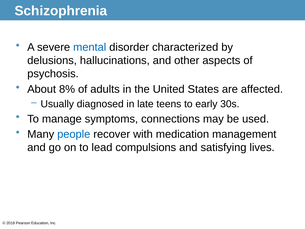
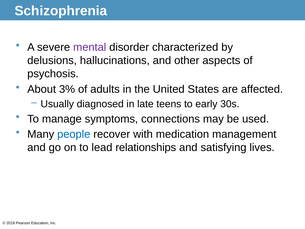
mental colour: blue -> purple
8%: 8% -> 3%
compulsions: compulsions -> relationships
